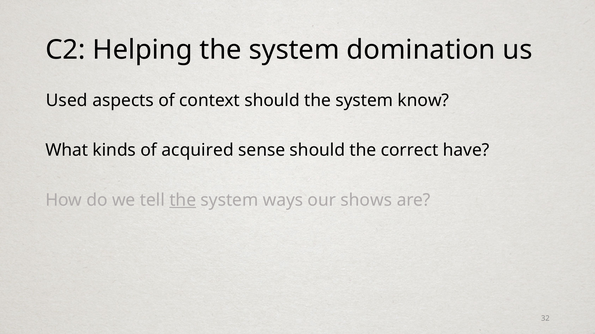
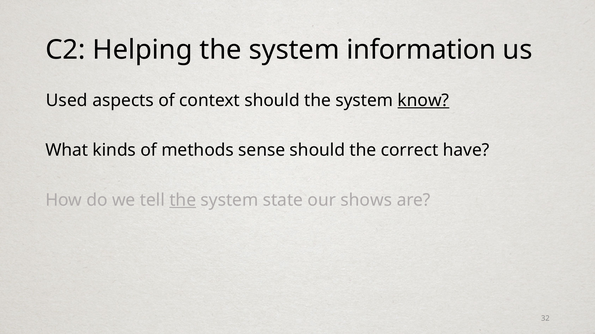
domination: domination -> information
know underline: none -> present
acquired: acquired -> methods
ways: ways -> state
